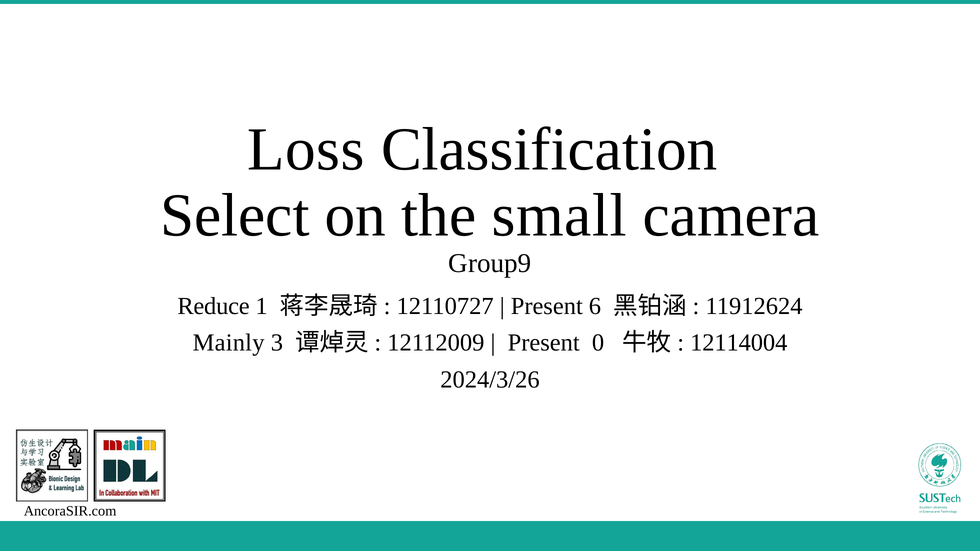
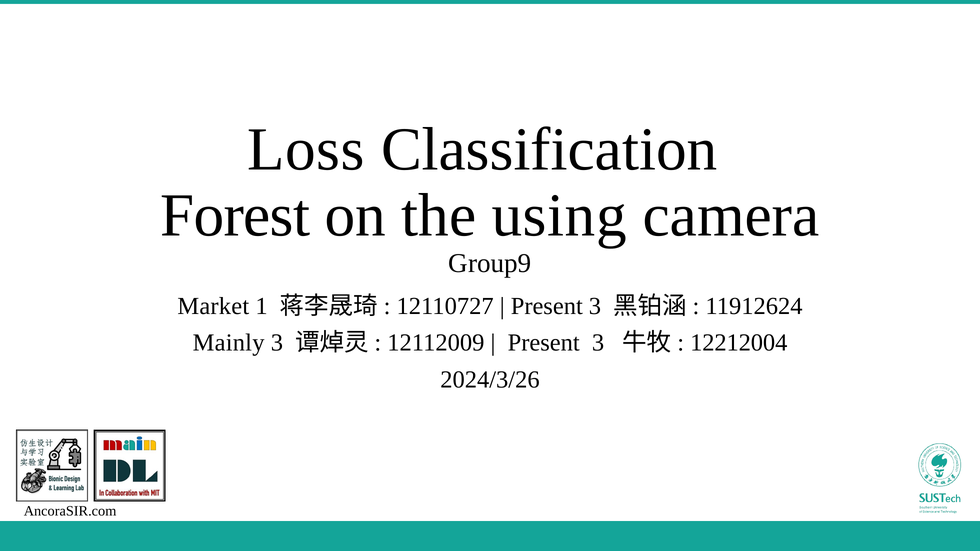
Select: Select -> Forest
small: small -> using
Reduce: Reduce -> Market
6 at (595, 306): 6 -> 3
0 at (598, 343): 0 -> 3
12114004: 12114004 -> 12212004
